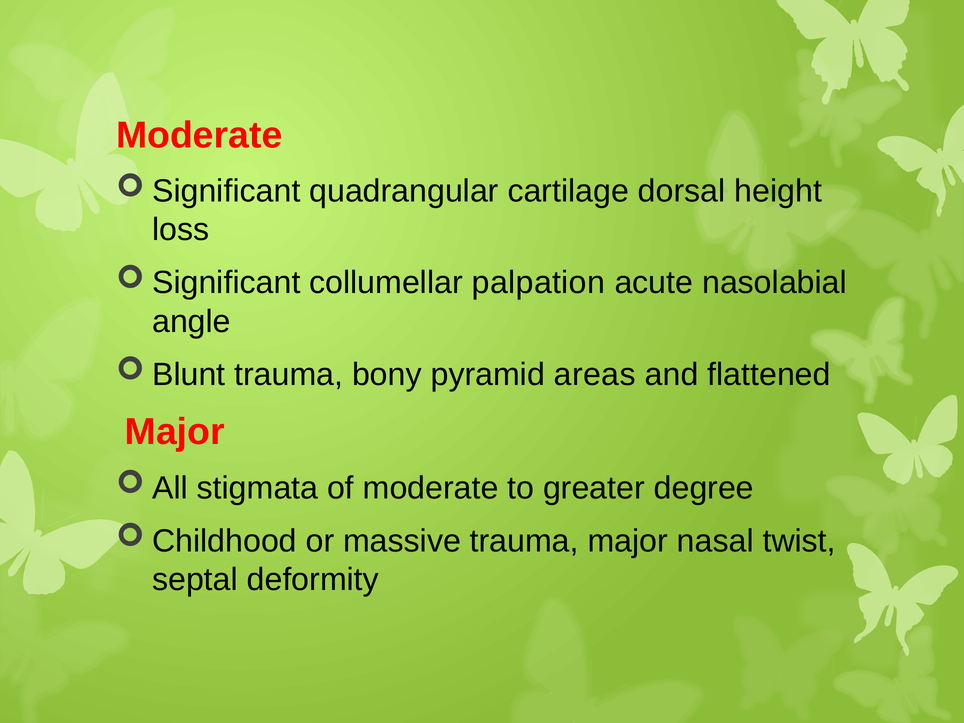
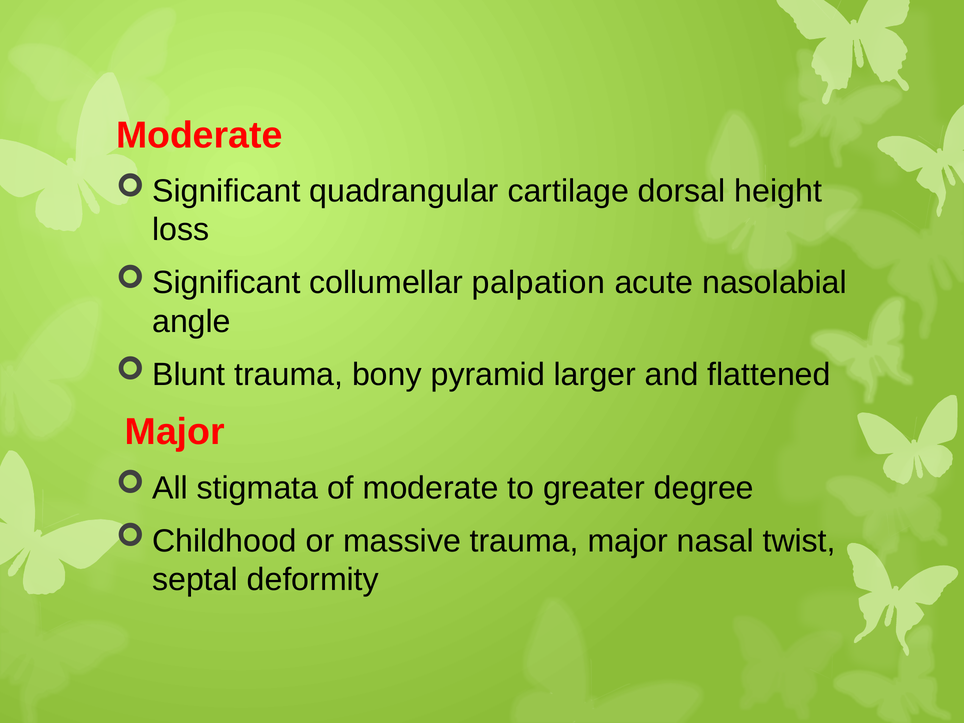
areas: areas -> larger
